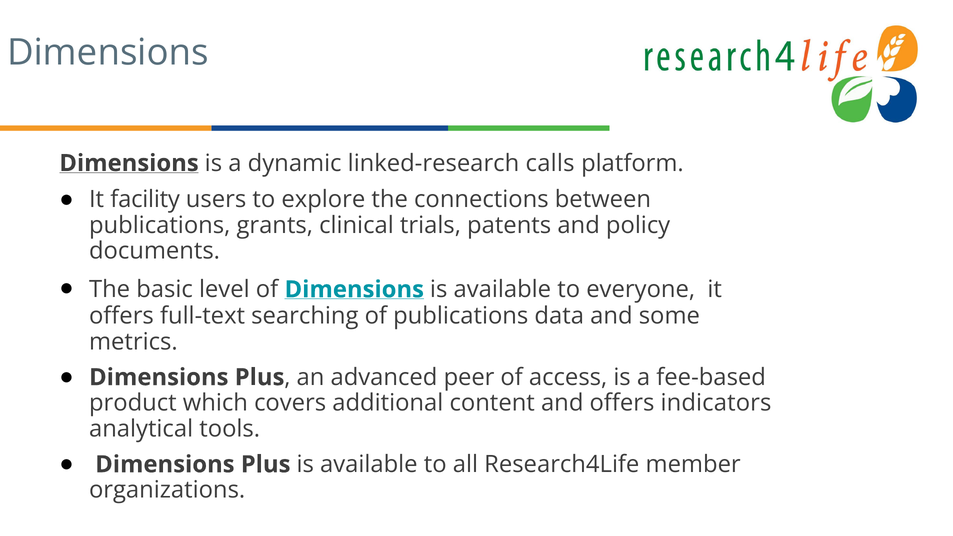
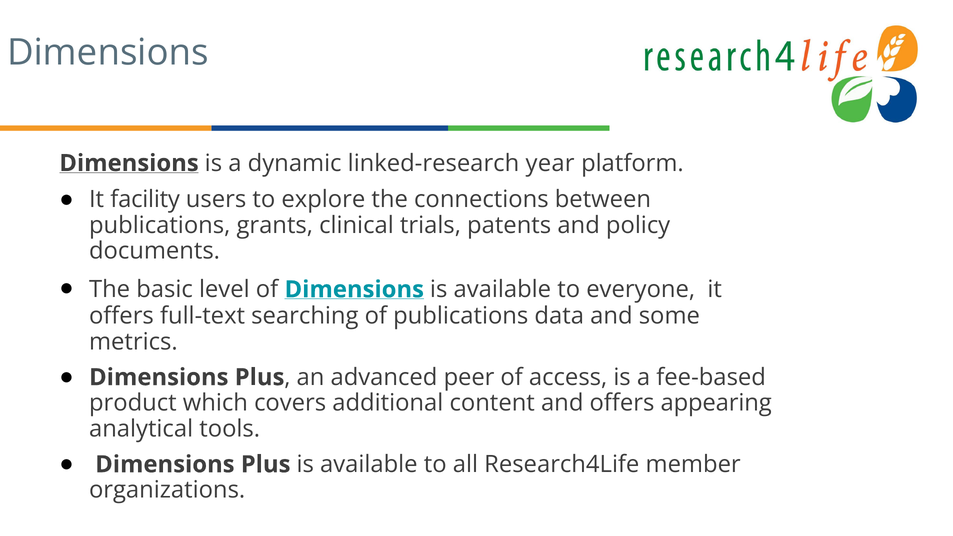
calls: calls -> year
indicators: indicators -> appearing
